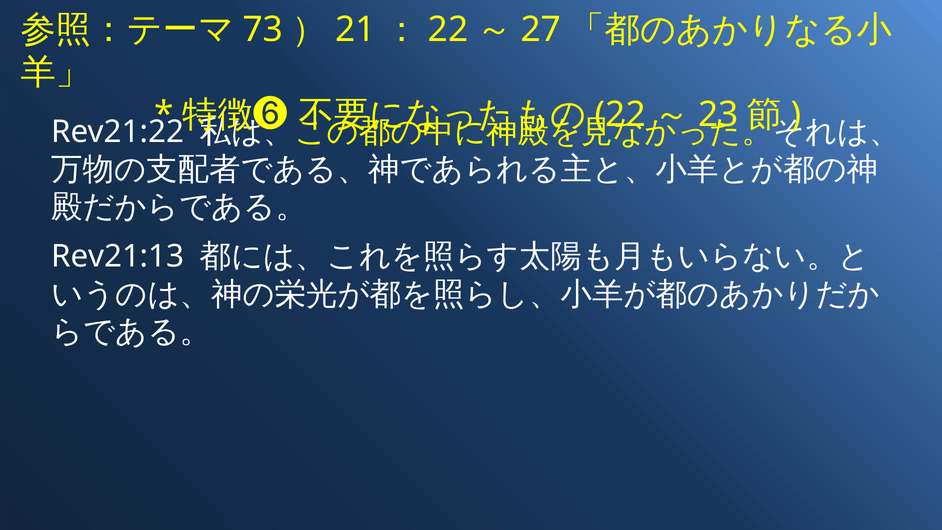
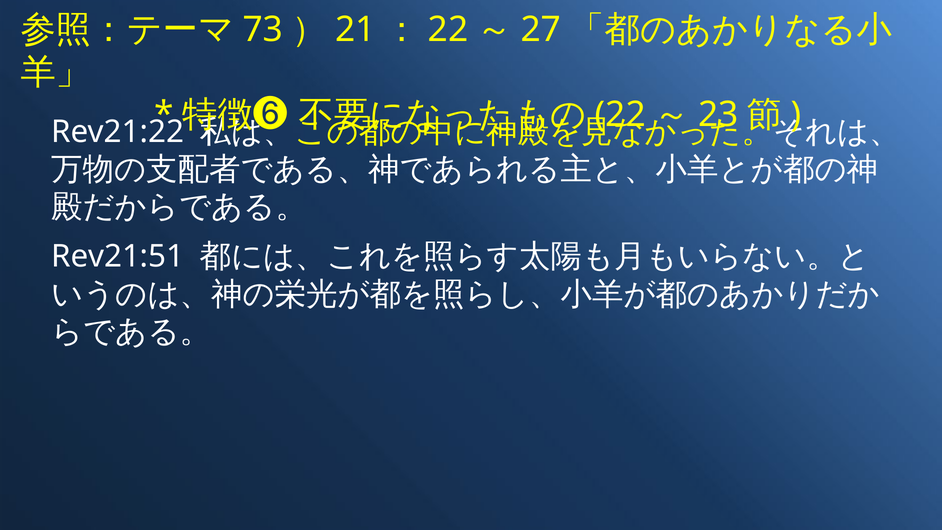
Rev21:13: Rev21:13 -> Rev21:51
